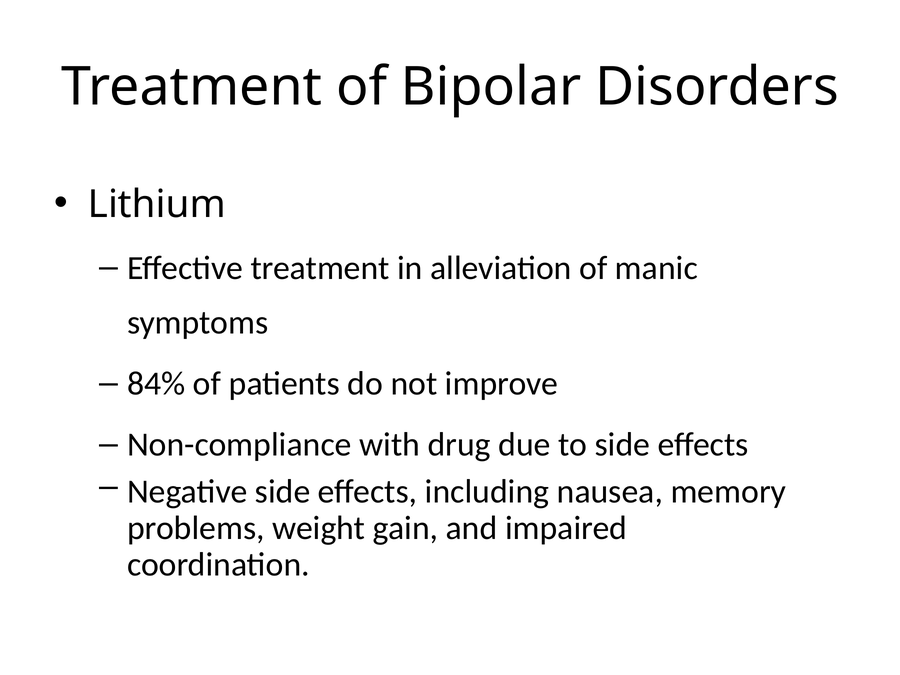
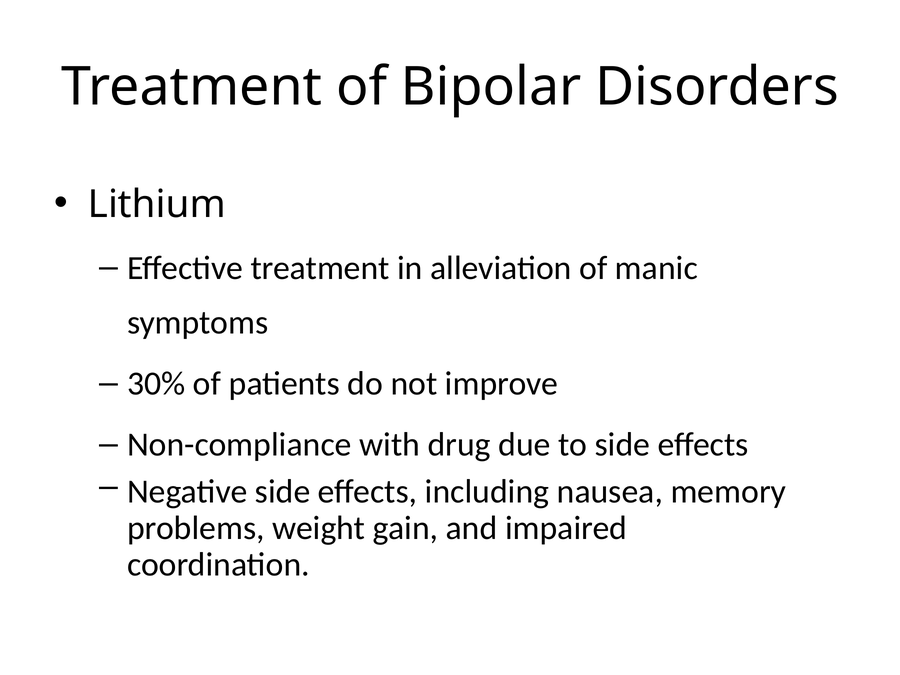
84%: 84% -> 30%
